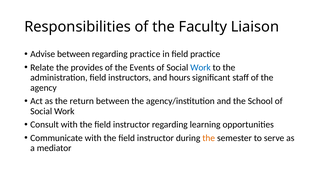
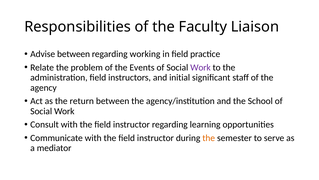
regarding practice: practice -> working
provides: provides -> problem
Work at (200, 67) colour: blue -> purple
hours: hours -> initial
